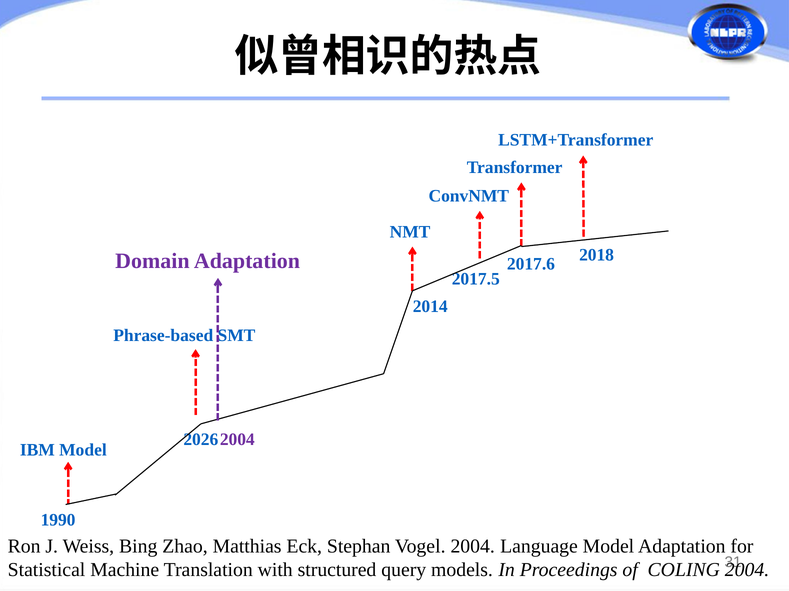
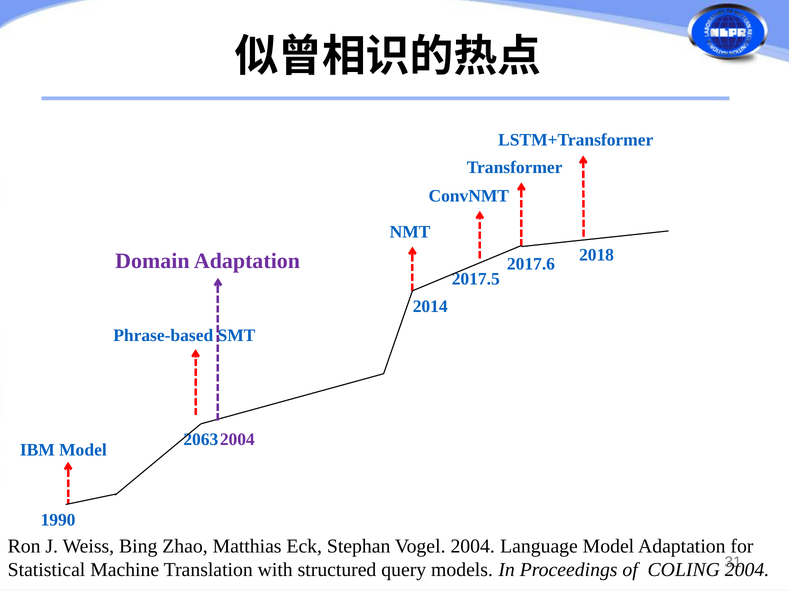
2026: 2026 -> 2063
